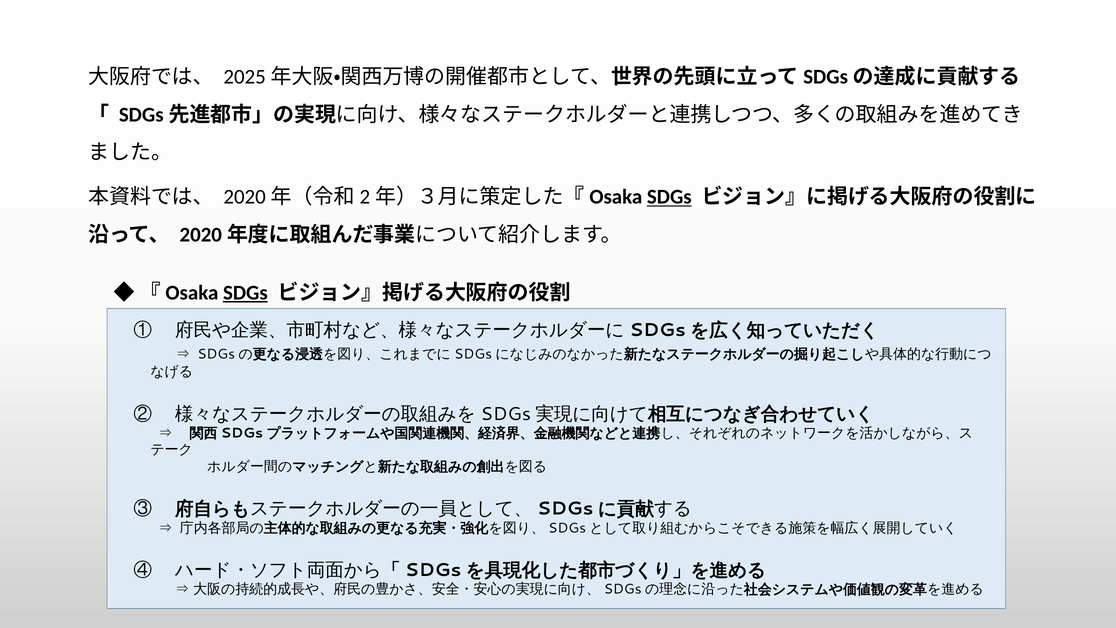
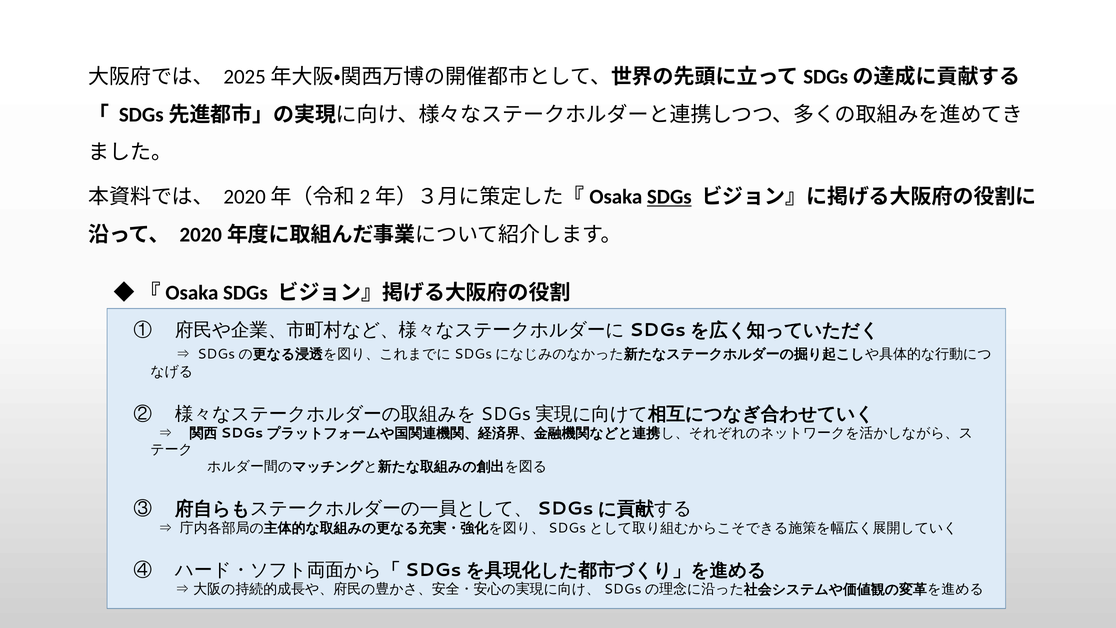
SDGs at (245, 293) underline: present -> none
